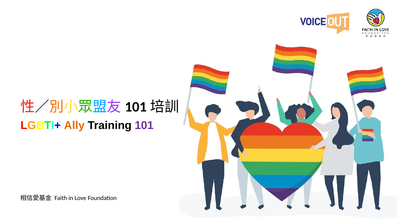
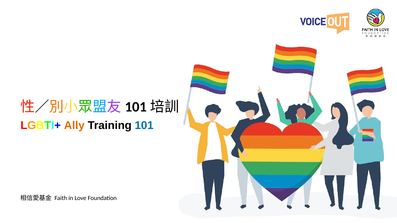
101 colour: purple -> blue
